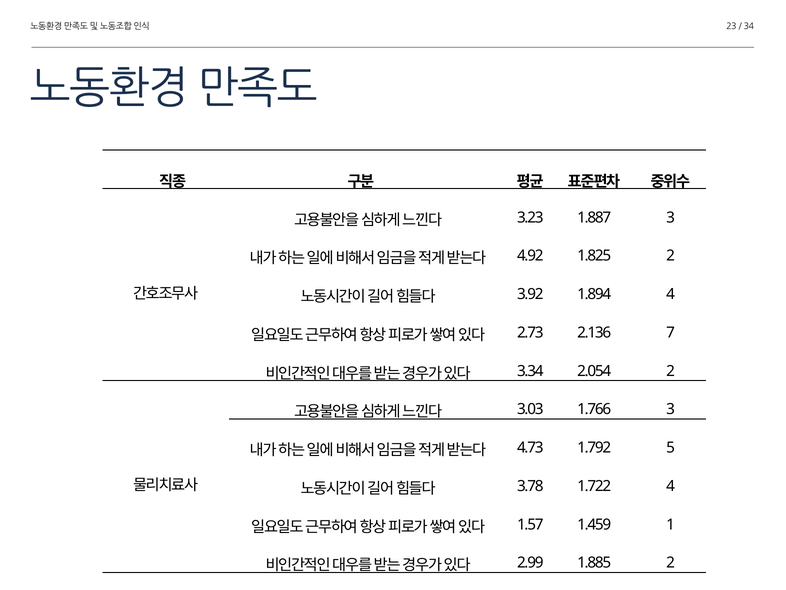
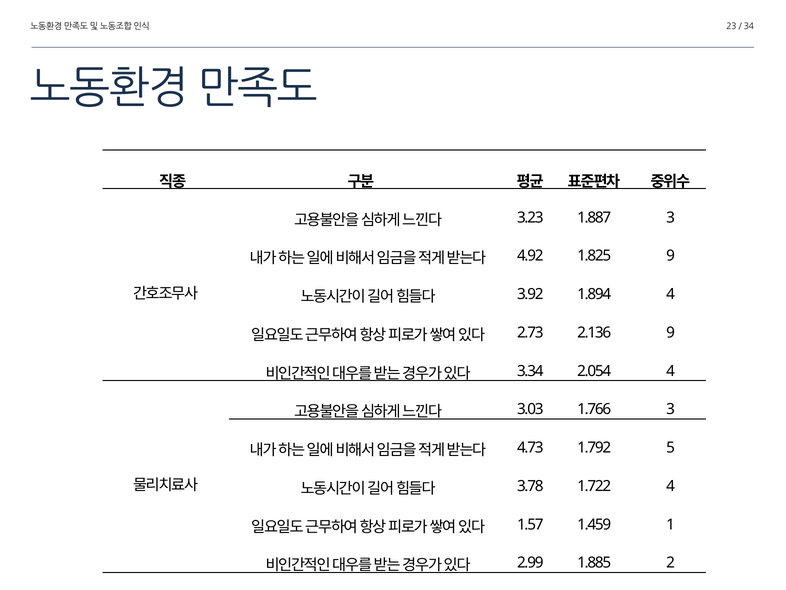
1.825 2: 2 -> 9
2.136 7: 7 -> 9
2.054 2: 2 -> 4
